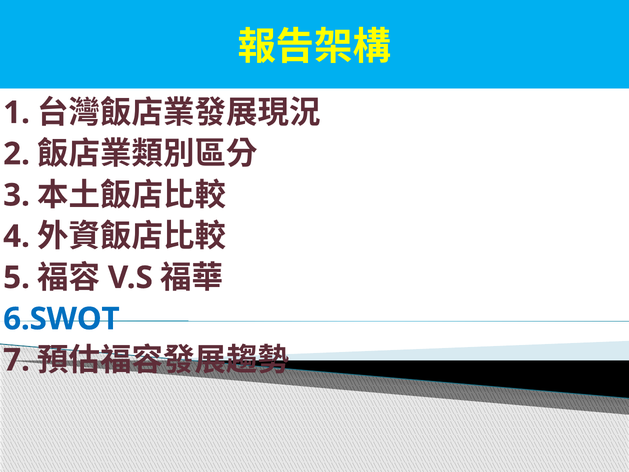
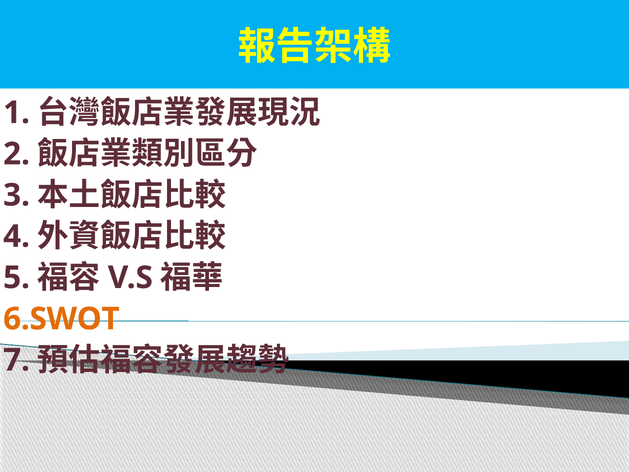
6.SWOT colour: blue -> orange
